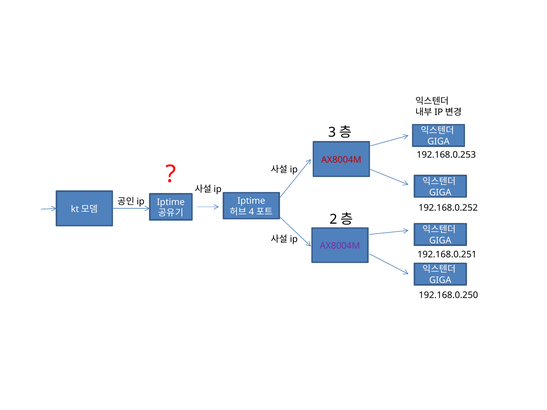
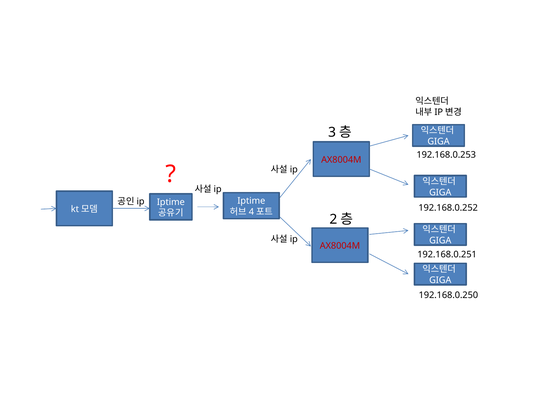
AX8004M at (340, 246) colour: purple -> red
